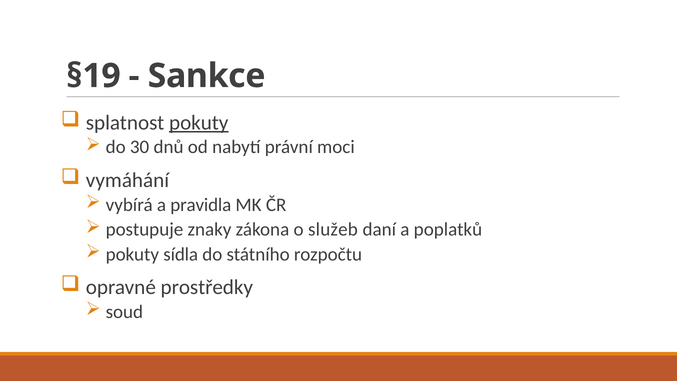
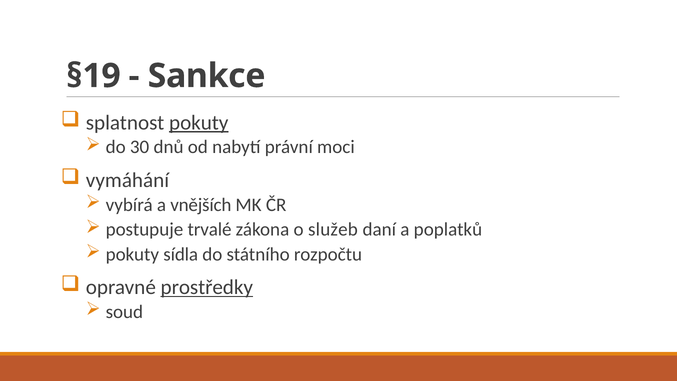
pravidla: pravidla -> vnějších
znaky: znaky -> trvalé
prostředky underline: none -> present
